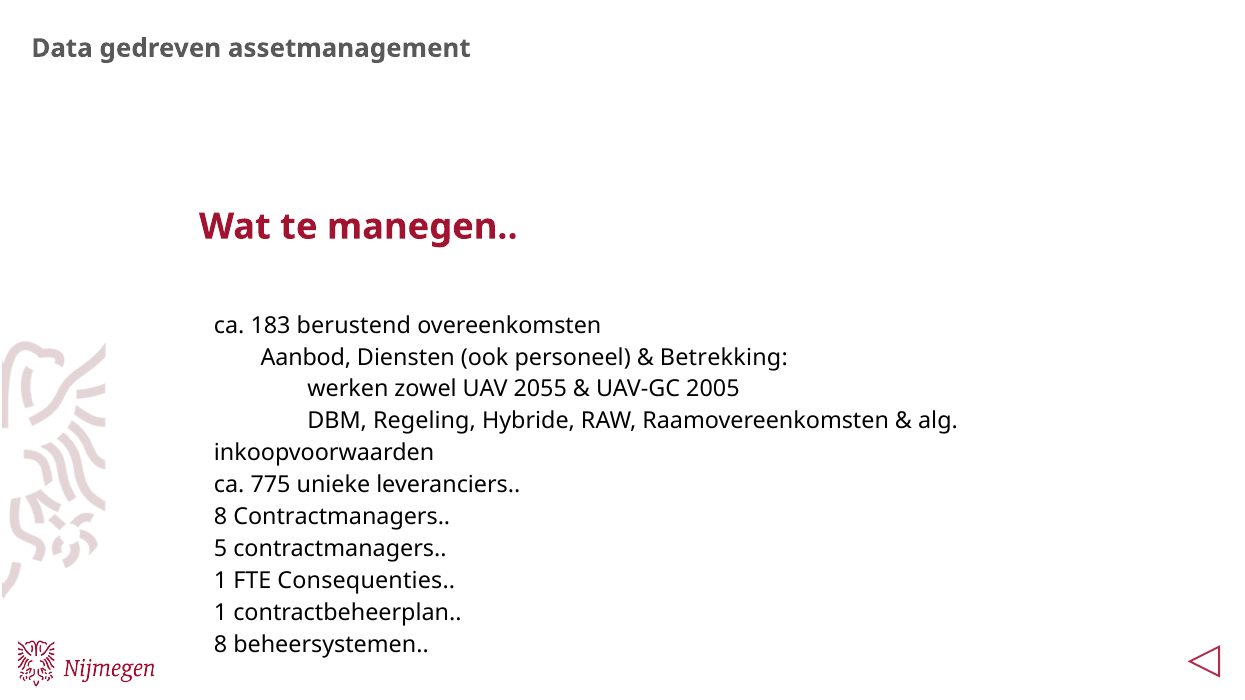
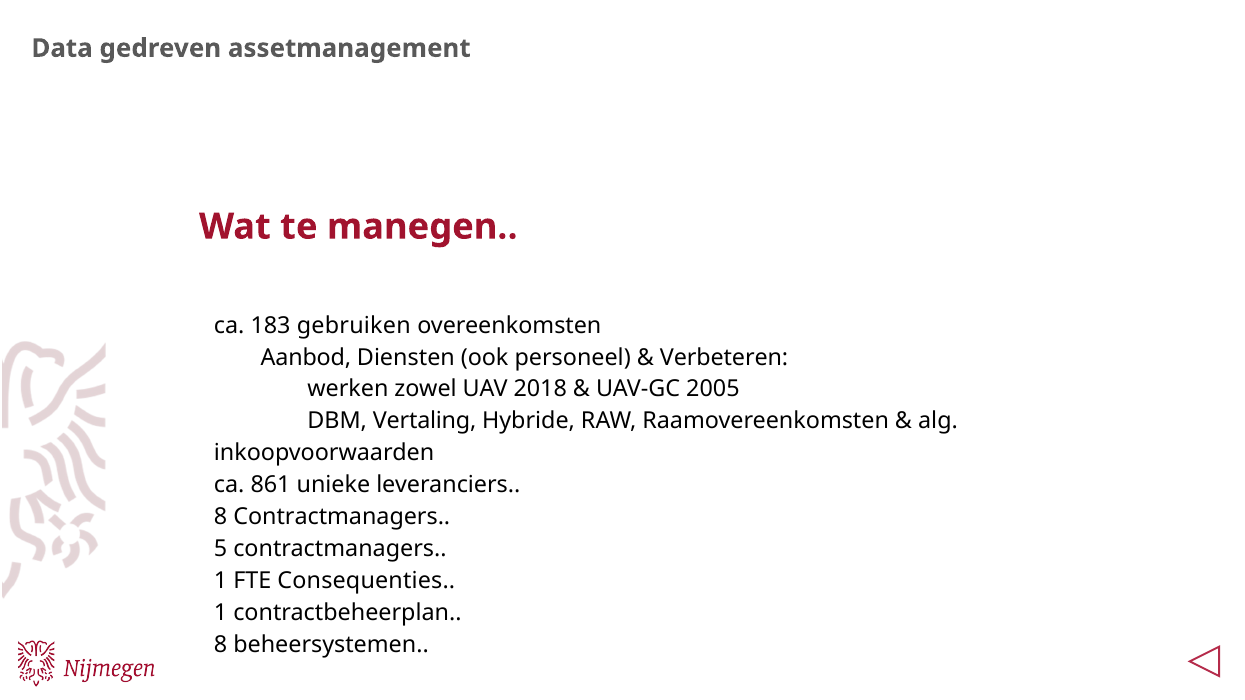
berustend: berustend -> gebruiken
Betrekking: Betrekking -> Verbeteren
2055: 2055 -> 2018
Regeling: Regeling -> Vertaling
775: 775 -> 861
